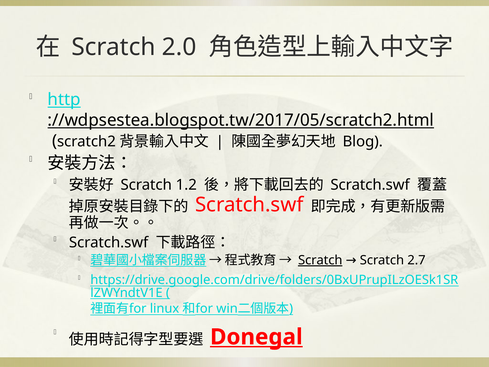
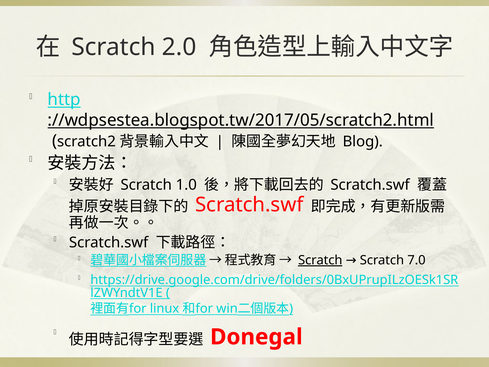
1.2: 1.2 -> 1.0
2.7: 2.7 -> 7.0
Donegal underline: present -> none
